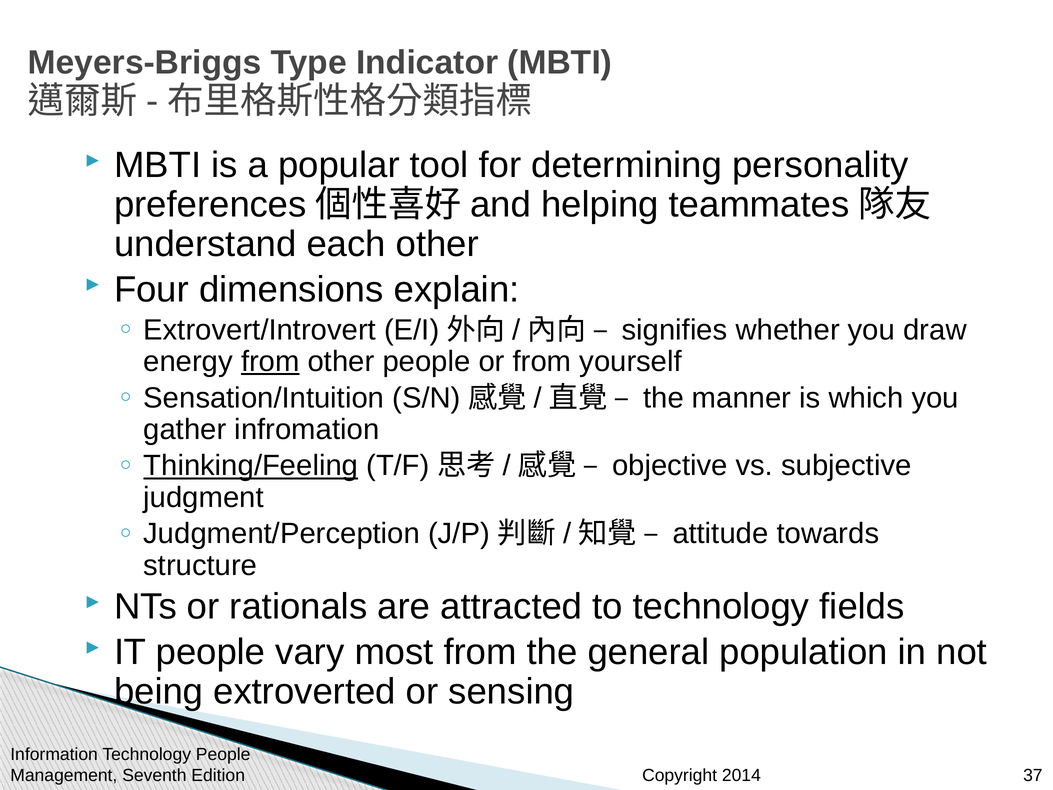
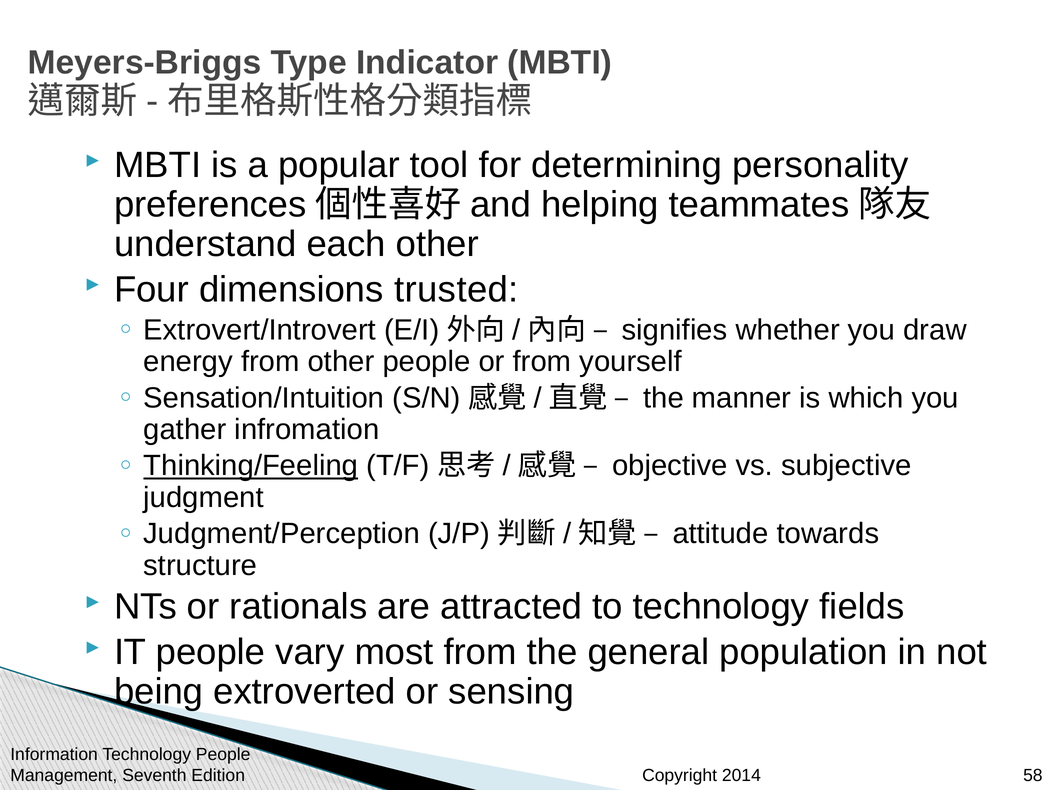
explain: explain -> trusted
from at (270, 361) underline: present -> none
37: 37 -> 58
